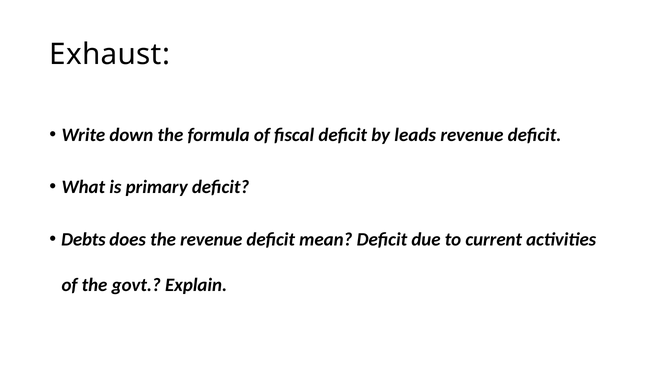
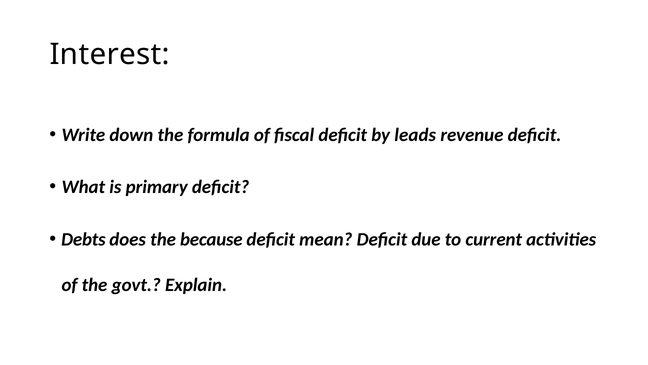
Exhaust: Exhaust -> Interest
the revenue: revenue -> because
